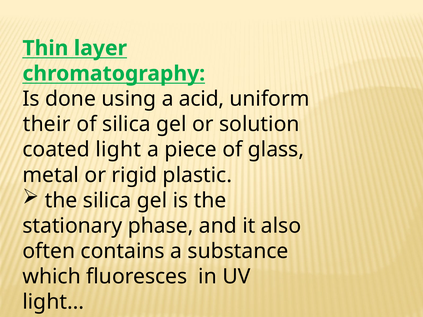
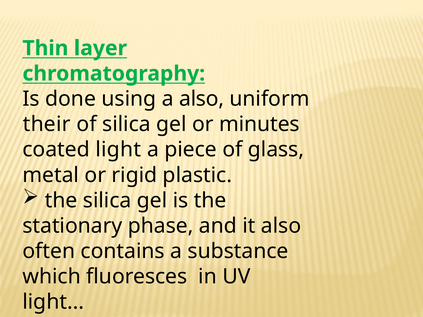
a acid: acid -> also
solution: solution -> minutes
